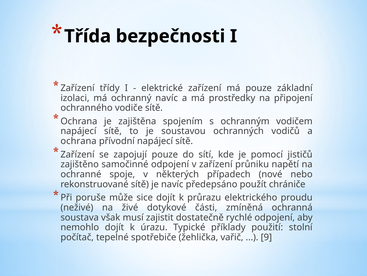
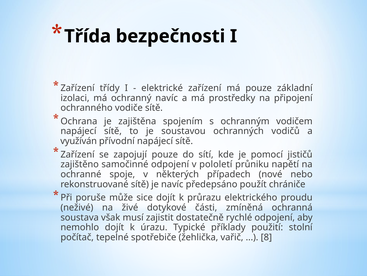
ochrana at (79, 141): ochrana -> využíván
v zařízení: zařízení -> pololetí
9: 9 -> 8
